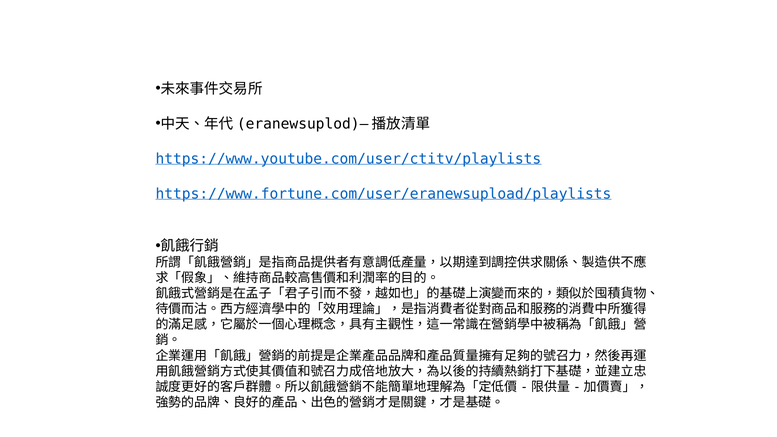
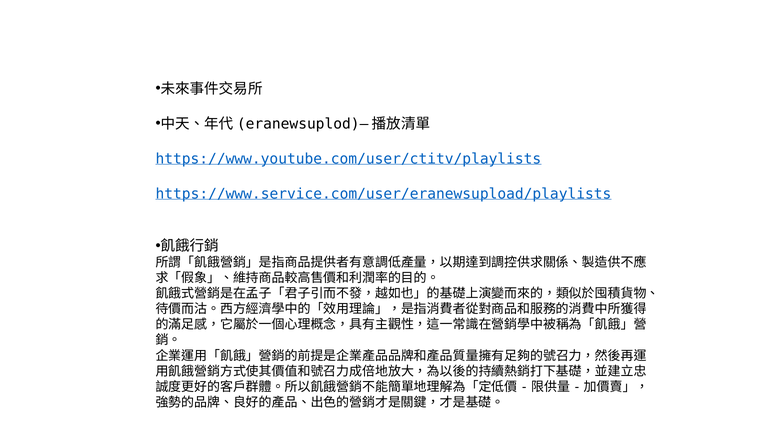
https://www.fortune.com/user/eranewsupload/playlists: https://www.fortune.com/user/eranewsupload/playlists -> https://www.service.com/user/eranewsupload/playlists
